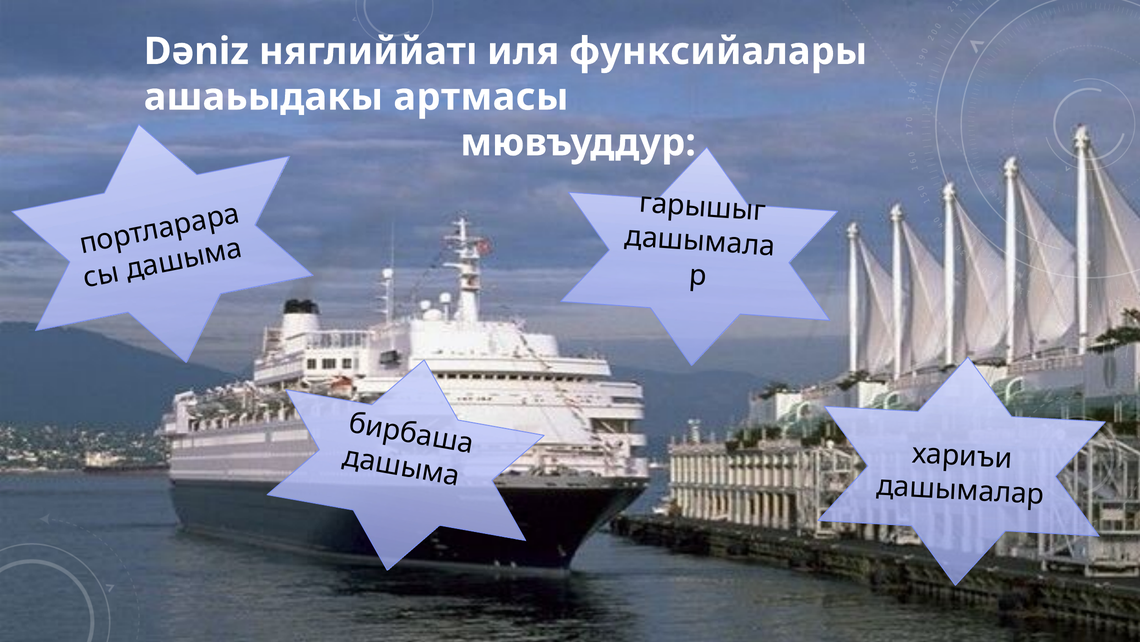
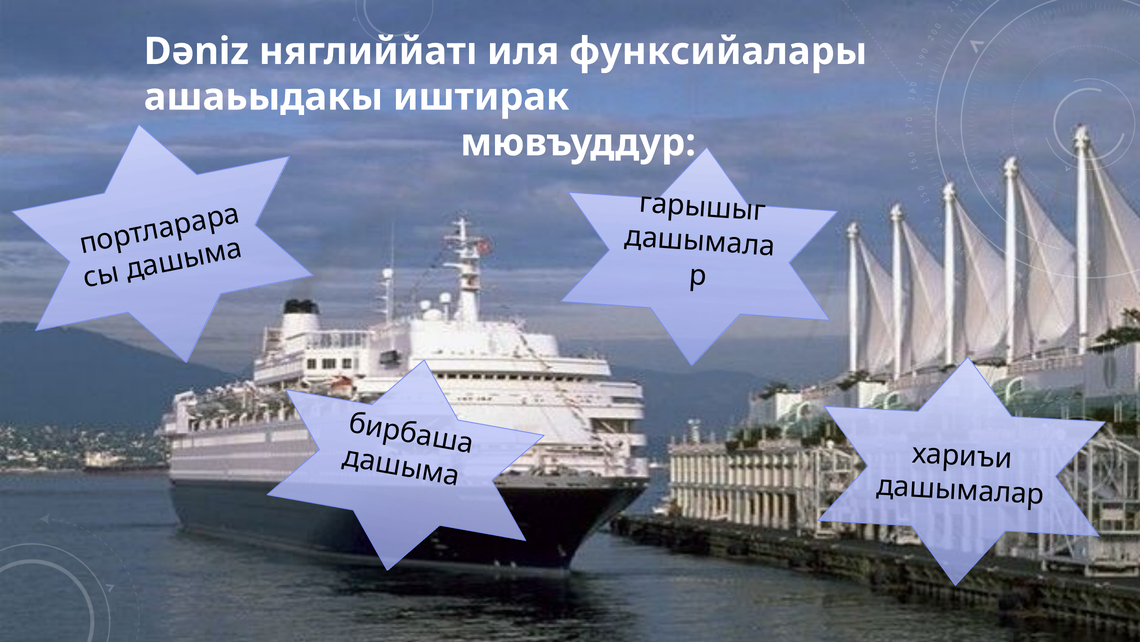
артмасы: артмасы -> иштирак
